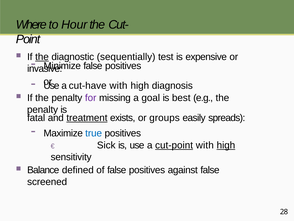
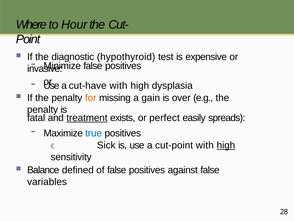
the at (42, 57) underline: present -> none
sequentially: sequentially -> hypothyroid
diagnosis: diagnosis -> dysplasia
for colour: purple -> orange
goal: goal -> gain
best: best -> over
groups: groups -> perfect
cut-point underline: present -> none
screened: screened -> variables
